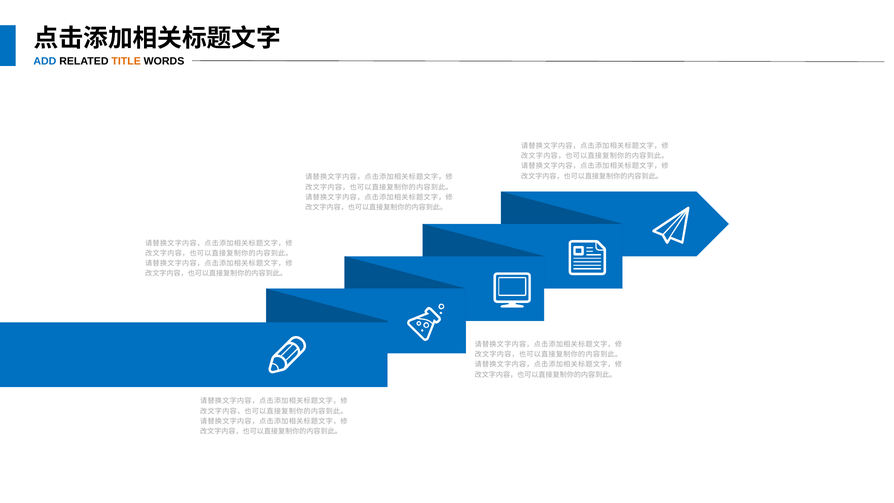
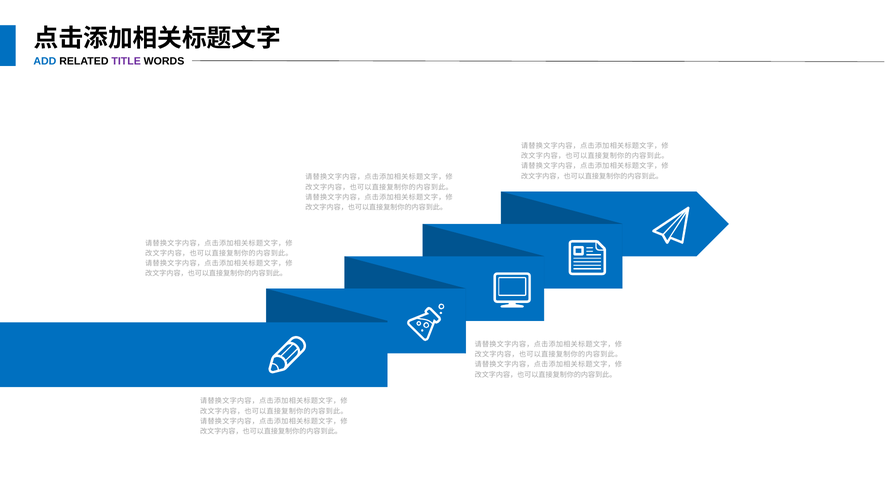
TITLE colour: orange -> purple
